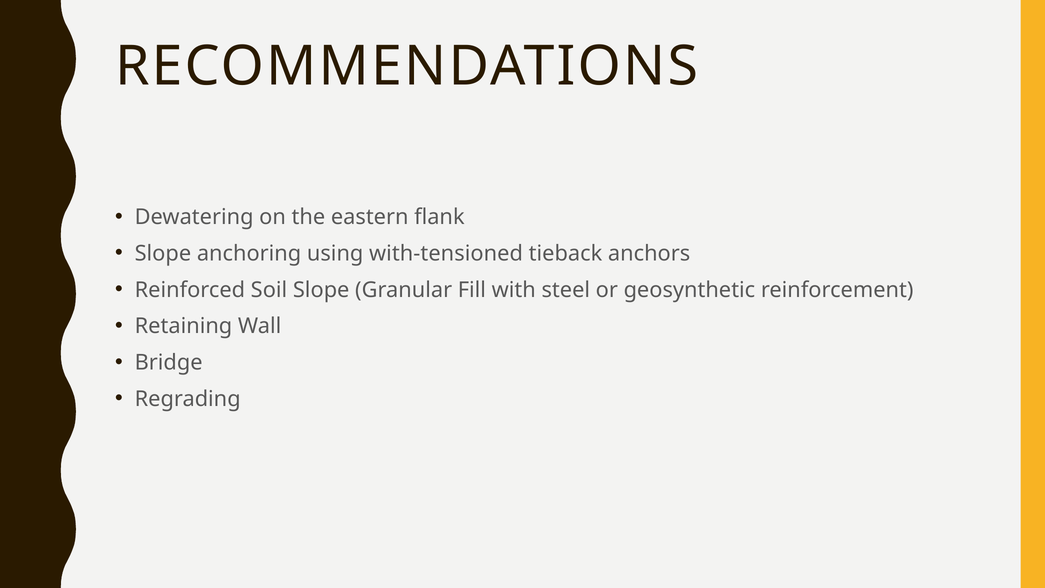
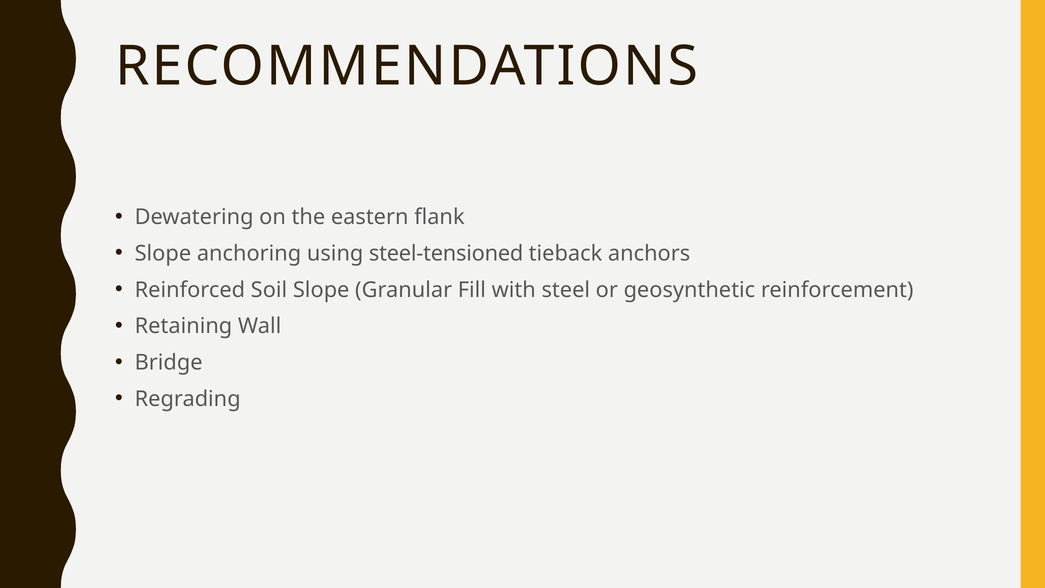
with-tensioned: with-tensioned -> steel-tensioned
